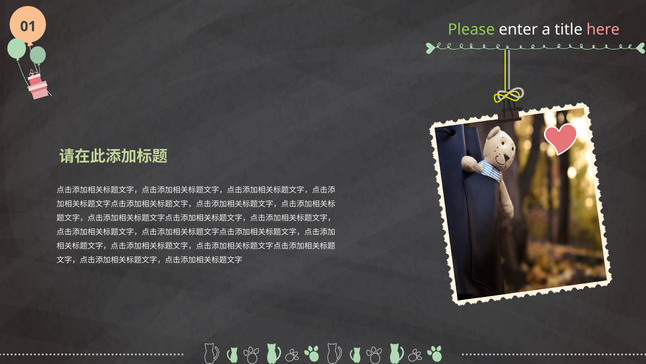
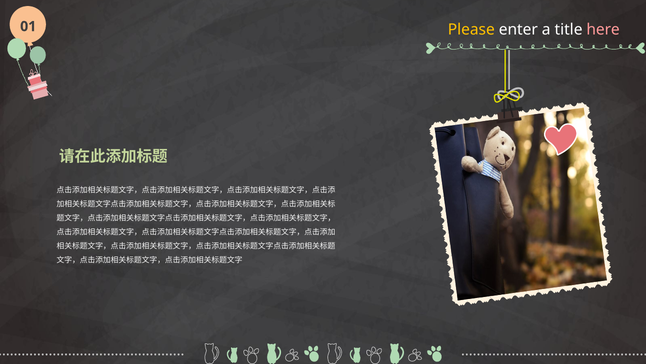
Please colour: light green -> yellow
